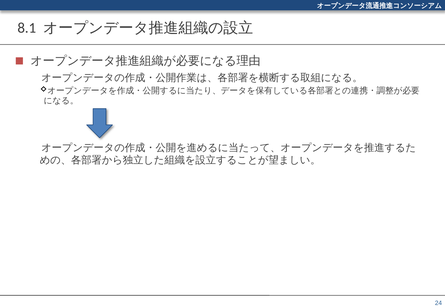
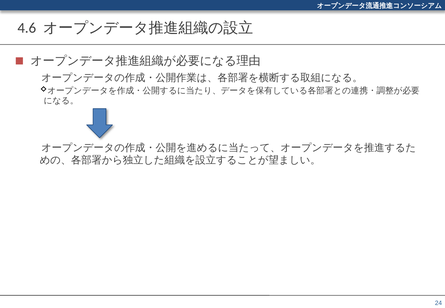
8.1: 8.1 -> 4.6
